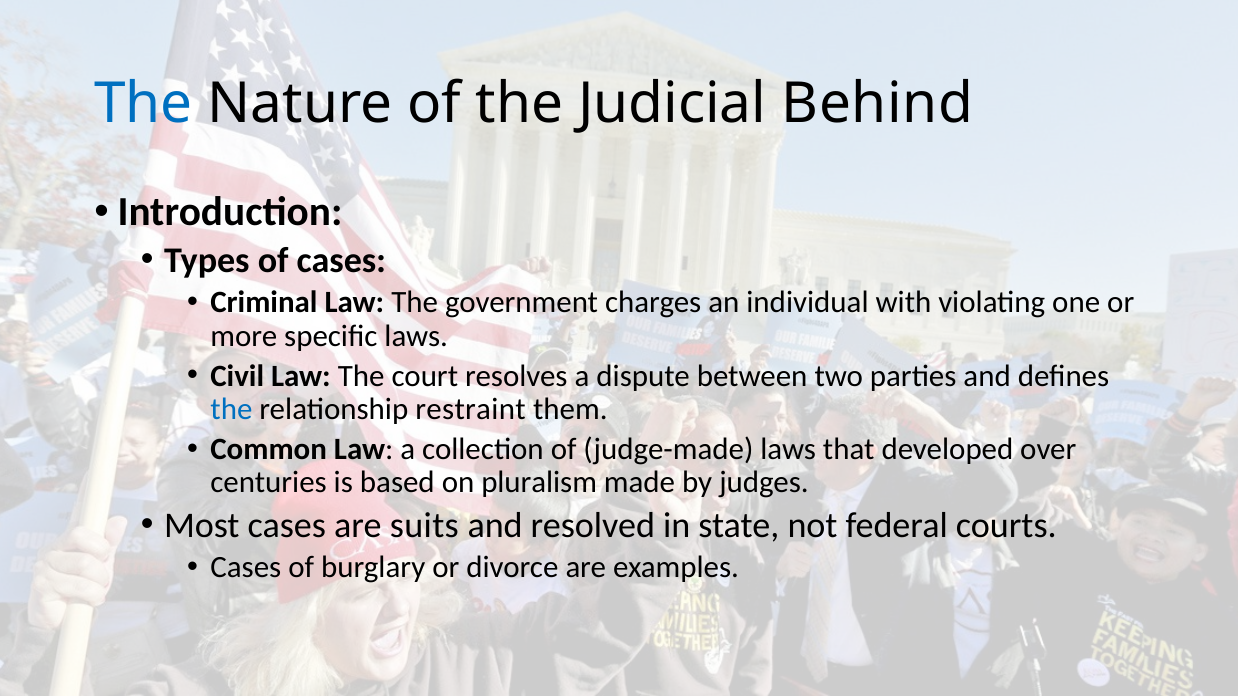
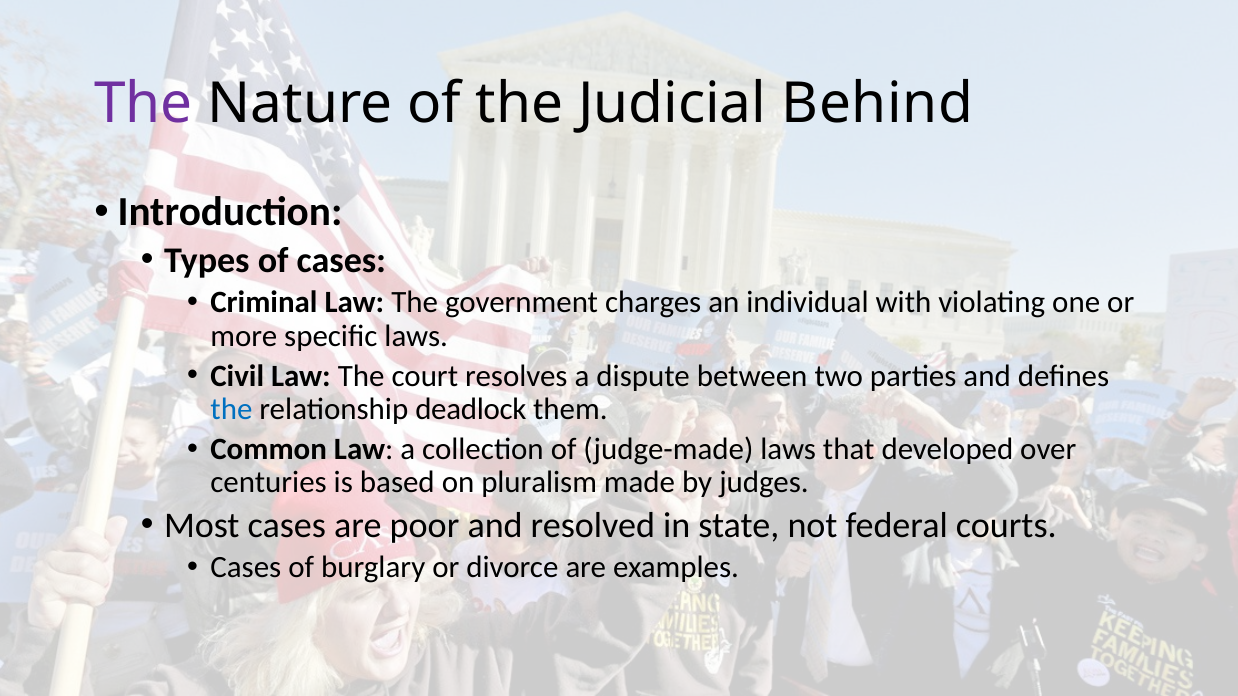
The at (144, 104) colour: blue -> purple
restraint: restraint -> deadlock
suits: suits -> poor
